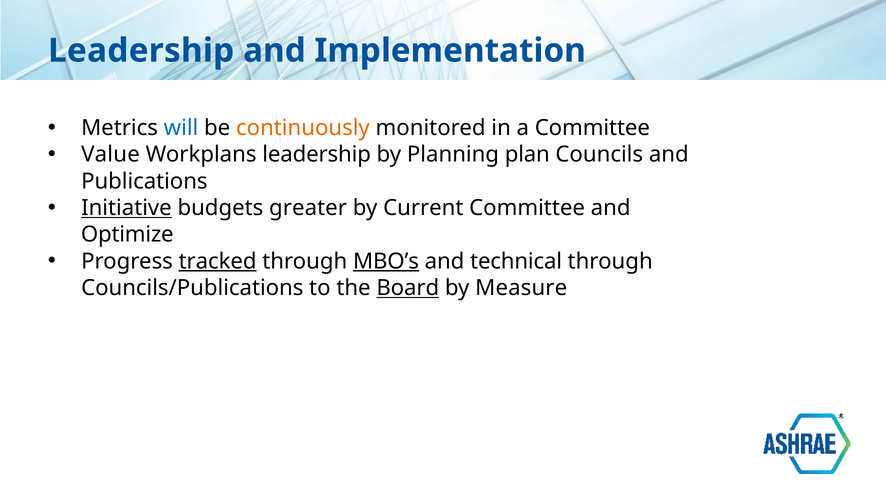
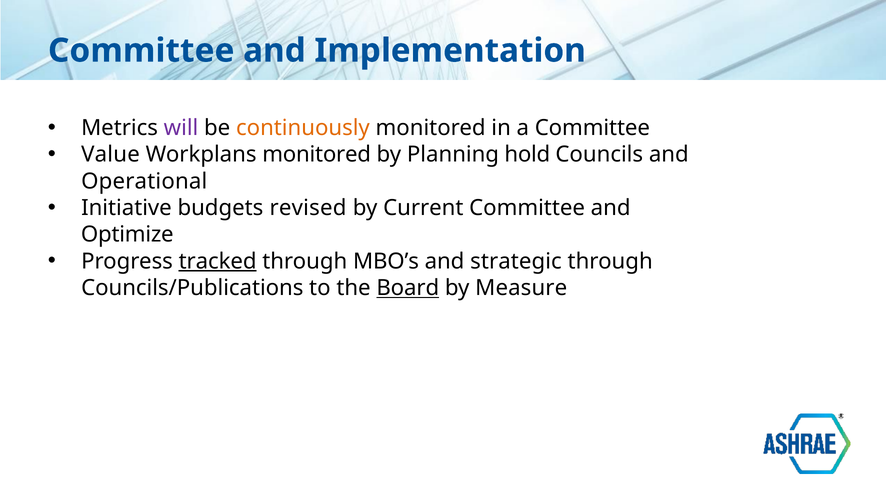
Leadership at (141, 51): Leadership -> Committee
will colour: blue -> purple
Workplans leadership: leadership -> monitored
plan: plan -> hold
Publications: Publications -> Operational
Initiative underline: present -> none
greater: greater -> revised
MBO’s underline: present -> none
technical: technical -> strategic
